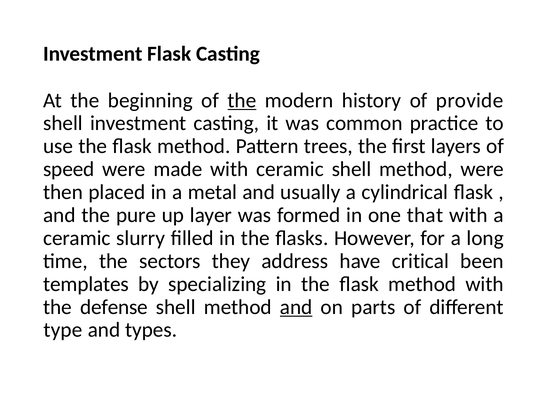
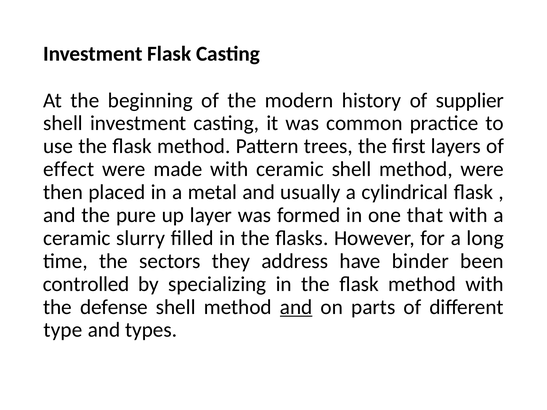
the at (242, 100) underline: present -> none
provide: provide -> supplier
speed: speed -> effect
critical: critical -> binder
templates: templates -> controlled
